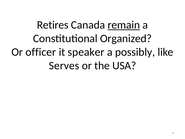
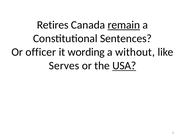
Organized: Organized -> Sentences
speaker: speaker -> wording
possibly: possibly -> without
USA underline: none -> present
